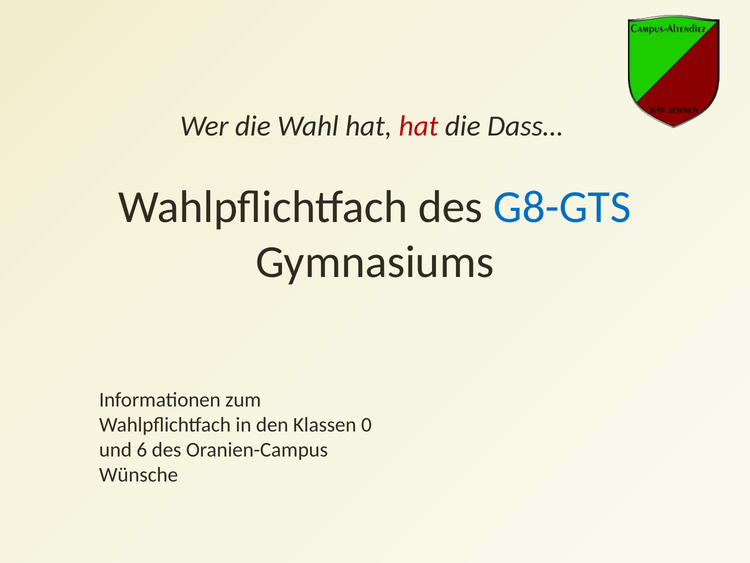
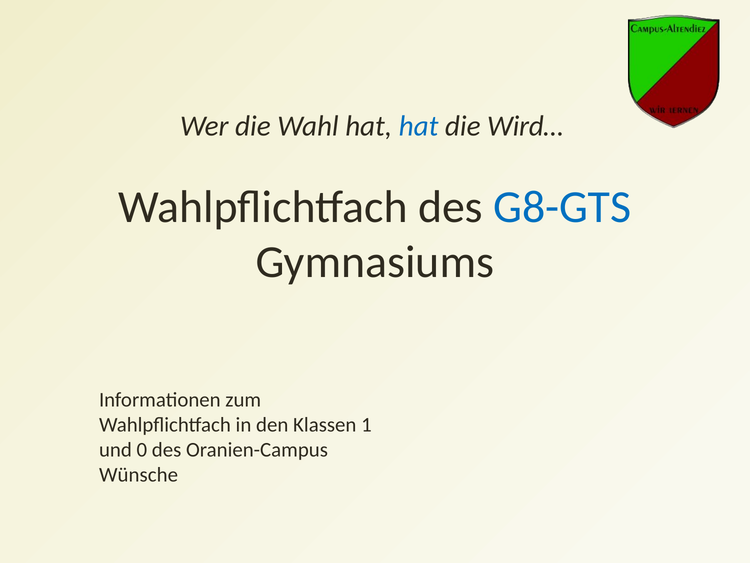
hat at (419, 126) colour: red -> blue
Dass…: Dass… -> Wird…
0: 0 -> 1
6: 6 -> 0
